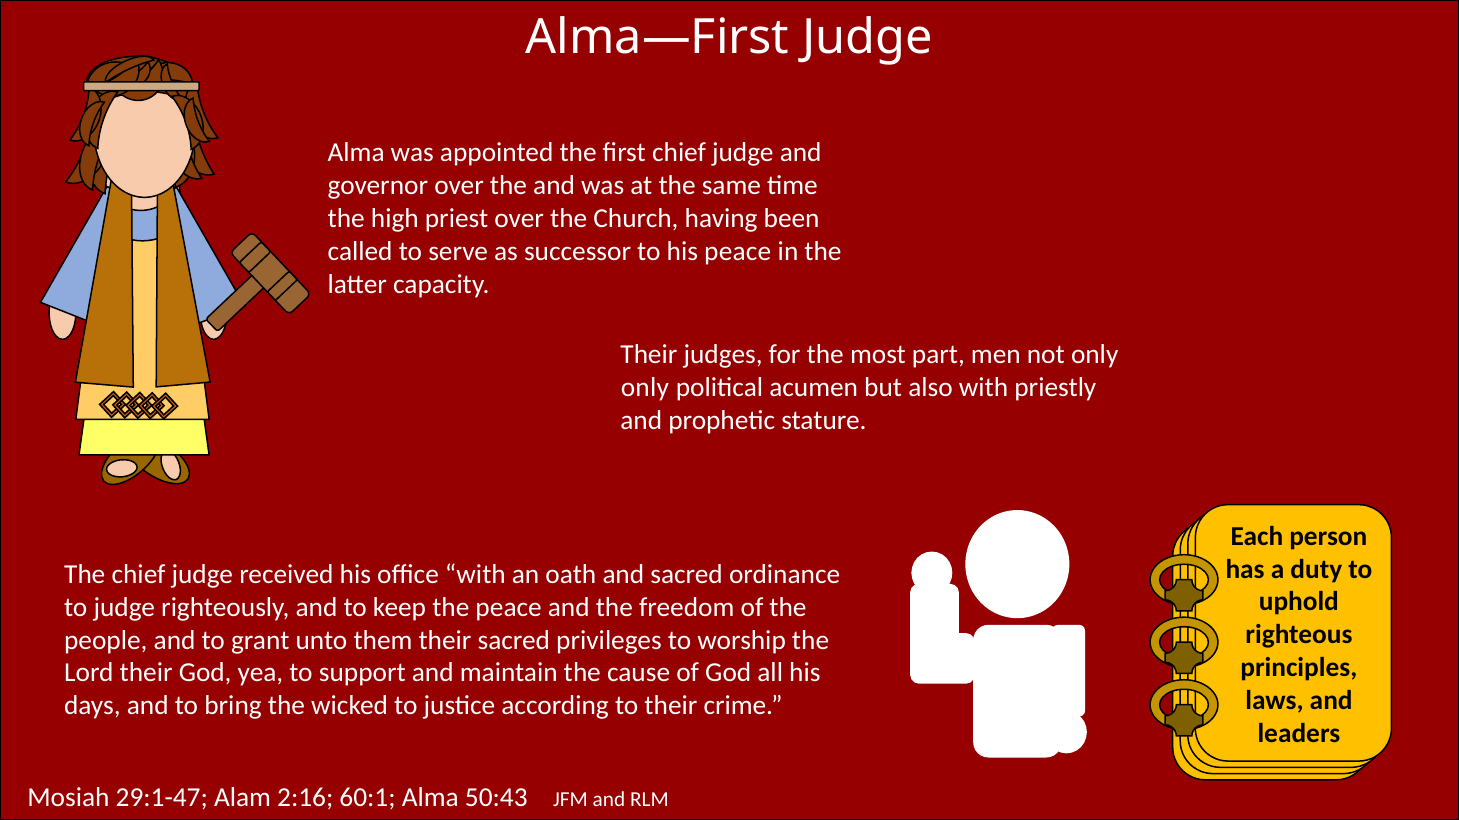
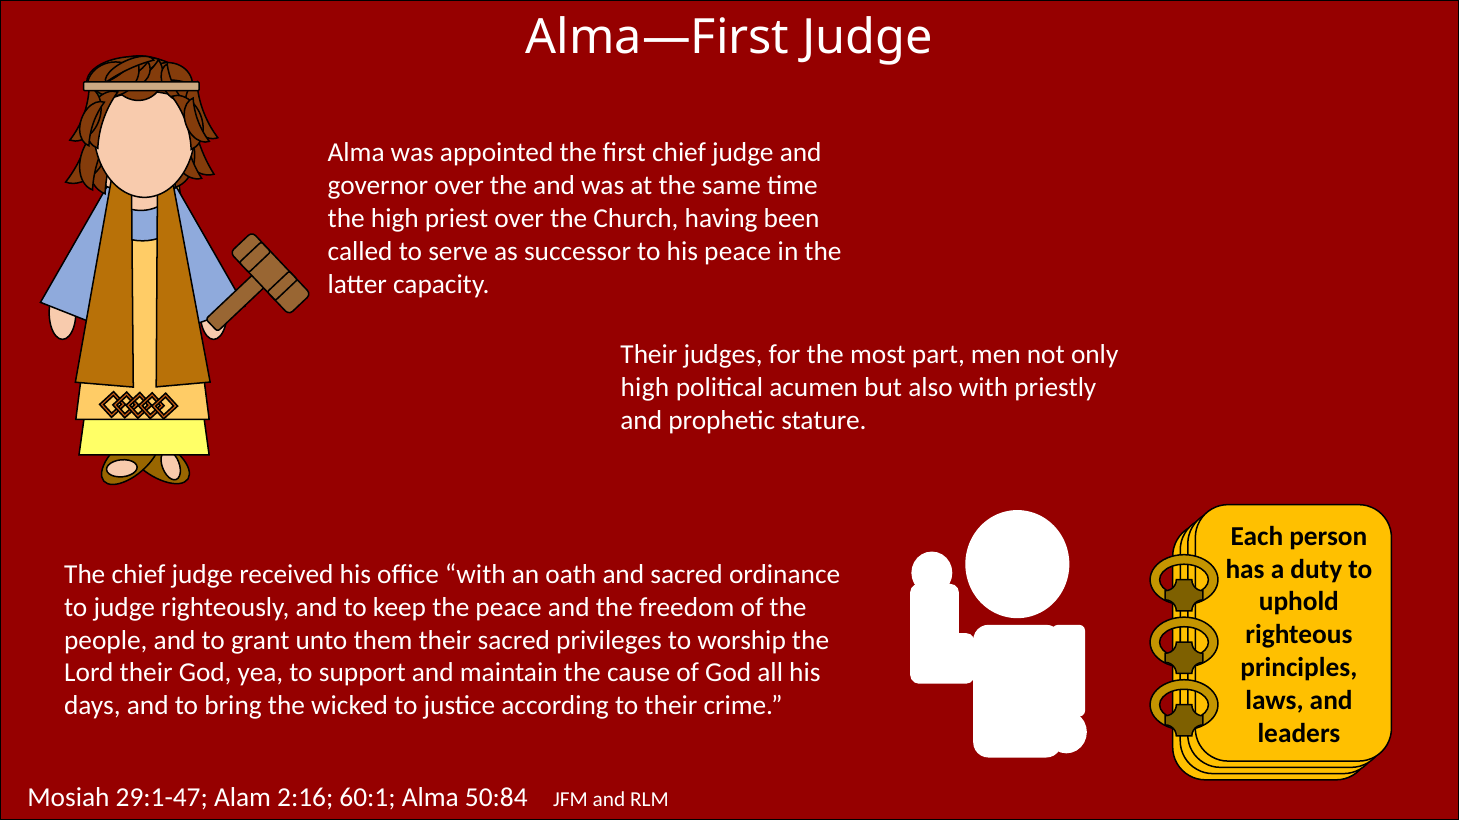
only at (645, 388): only -> high
50:43: 50:43 -> 50:84
